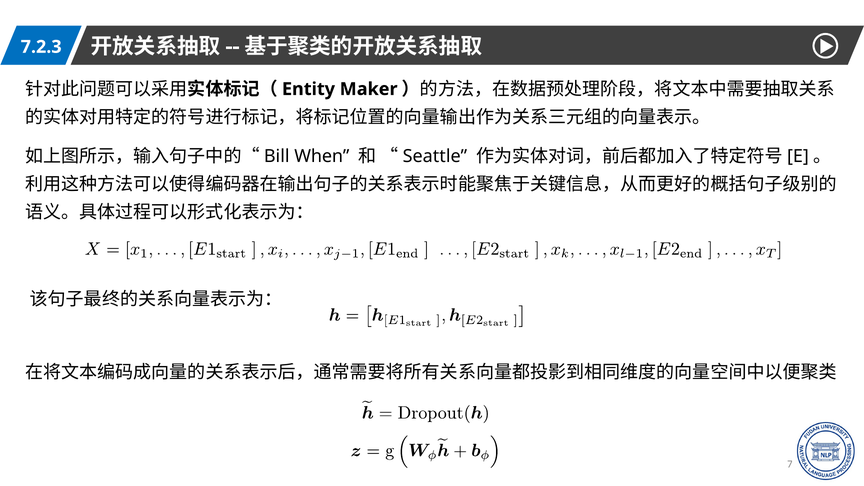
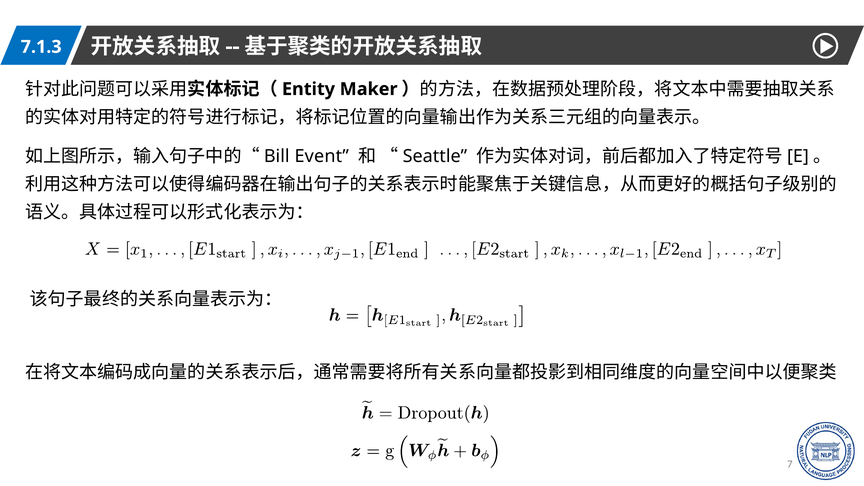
7.2.3: 7.2.3 -> 7.1.3
When: When -> Event
